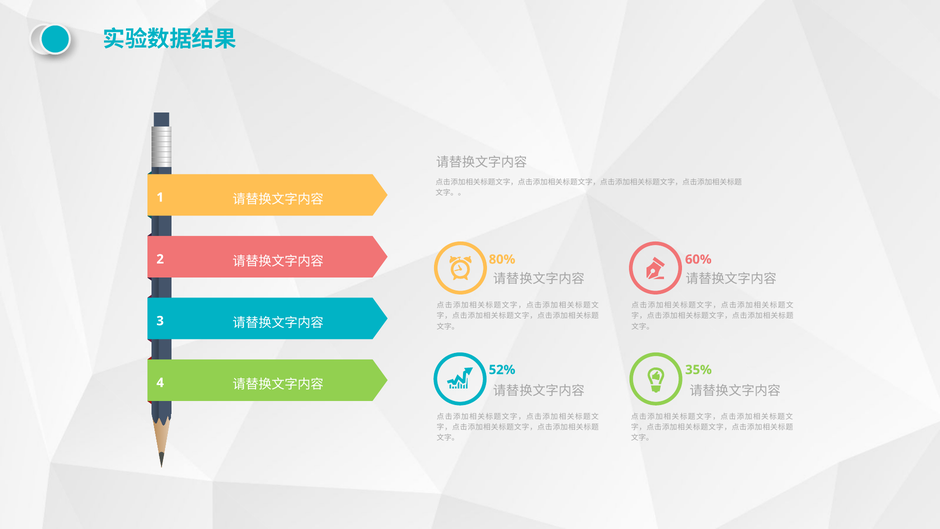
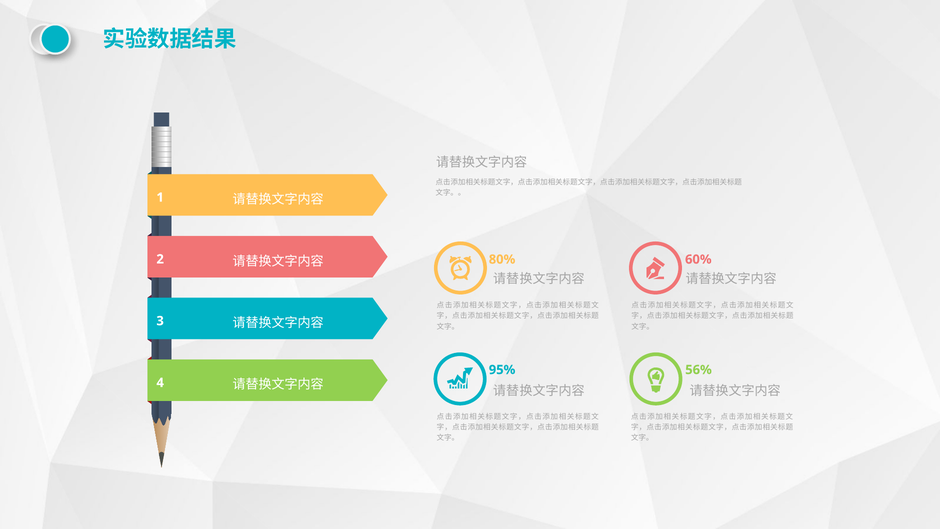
52%: 52% -> 95%
35%: 35% -> 56%
